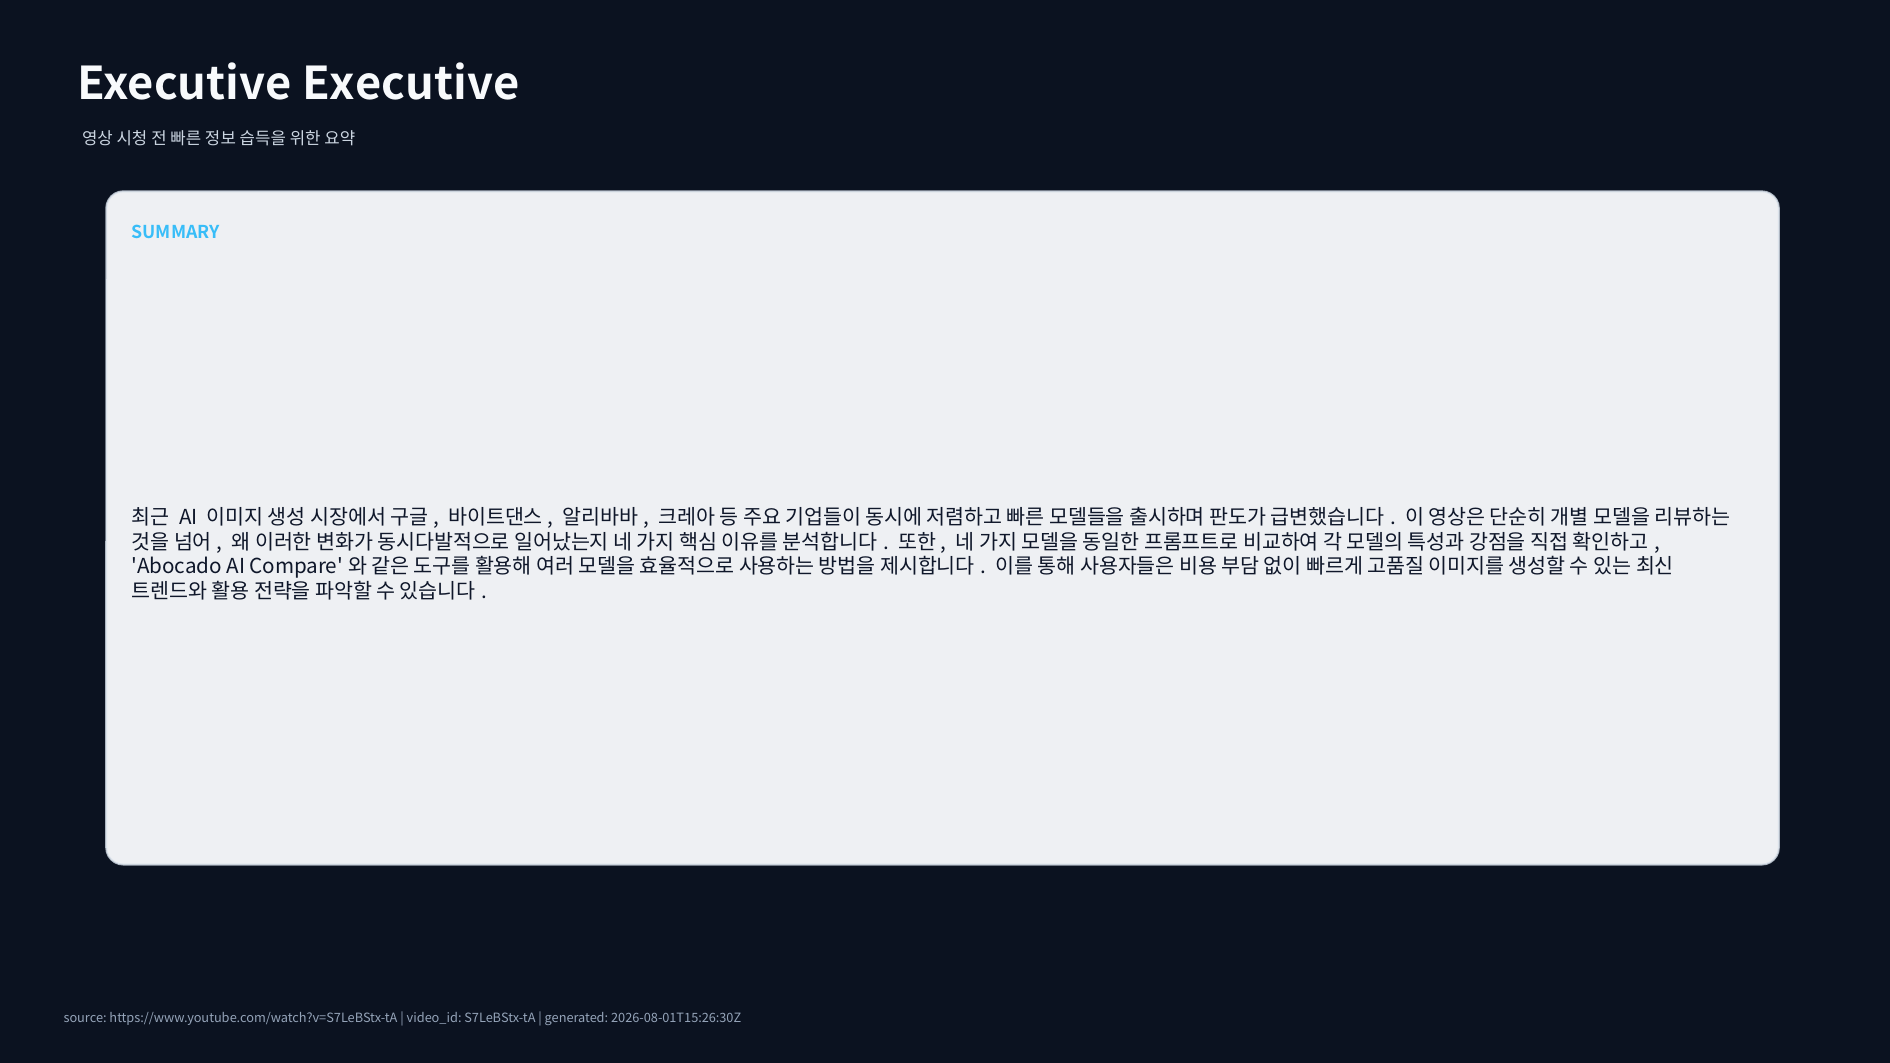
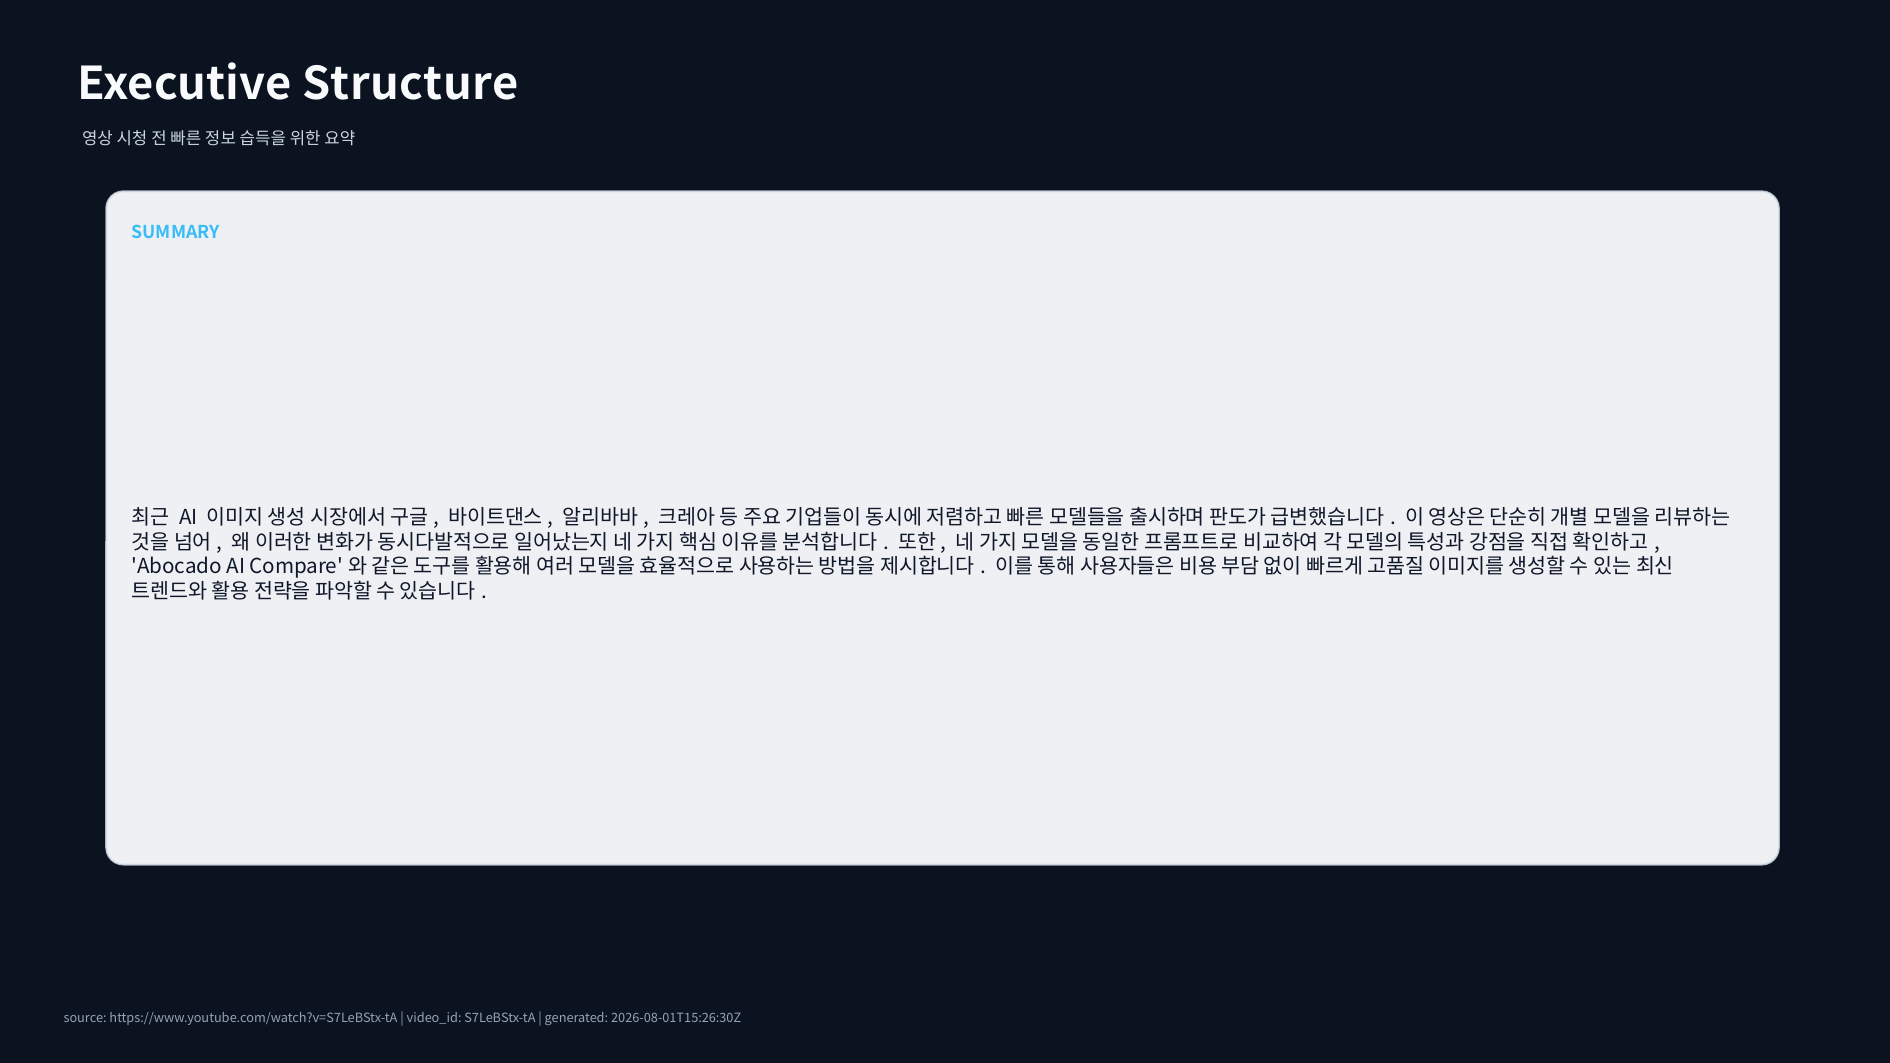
Executive Executive: Executive -> Structure
